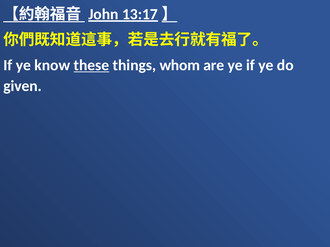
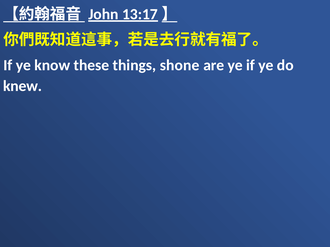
these underline: present -> none
whom: whom -> shone
given: given -> knew
